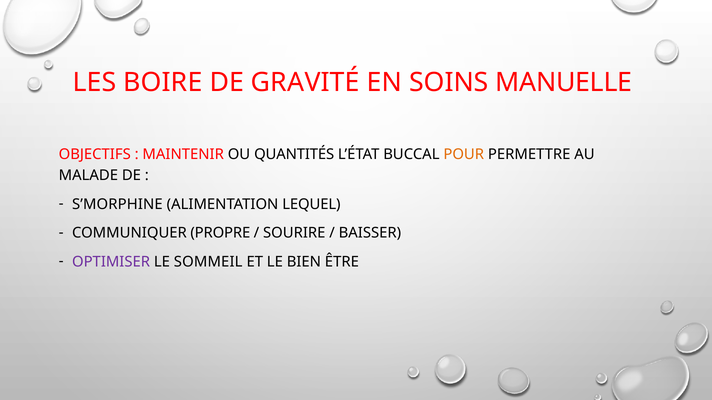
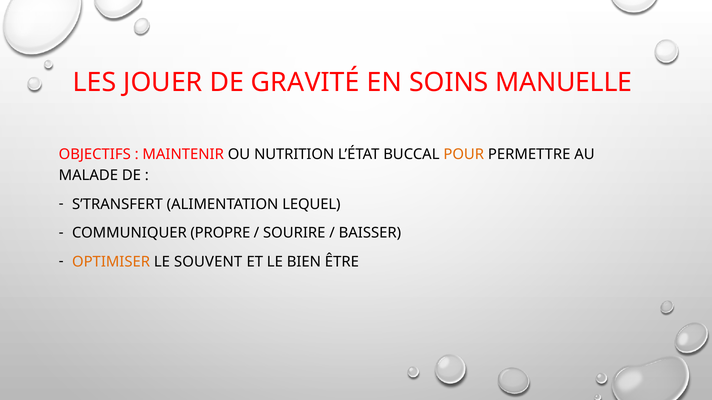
BOIRE: BOIRE -> JOUER
QUANTITÉS: QUANTITÉS -> NUTRITION
S’MORPHINE: S’MORPHINE -> S’TRANSFERT
OPTIMISER colour: purple -> orange
SOMMEIL: SOMMEIL -> SOUVENT
